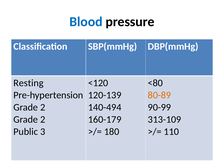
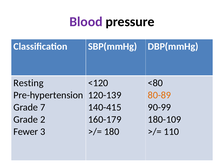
Blood colour: blue -> purple
2 at (43, 107): 2 -> 7
140-494: 140-494 -> 140-415
313-109: 313-109 -> 180-109
Public: Public -> Fewer
